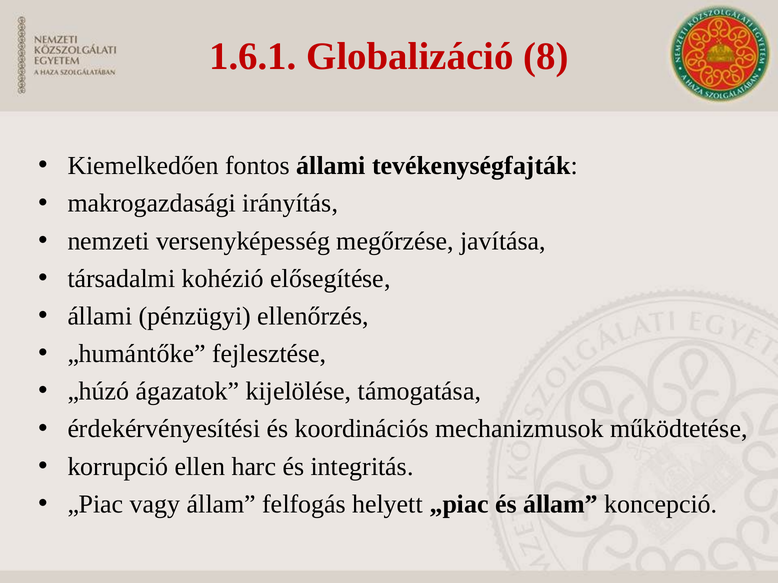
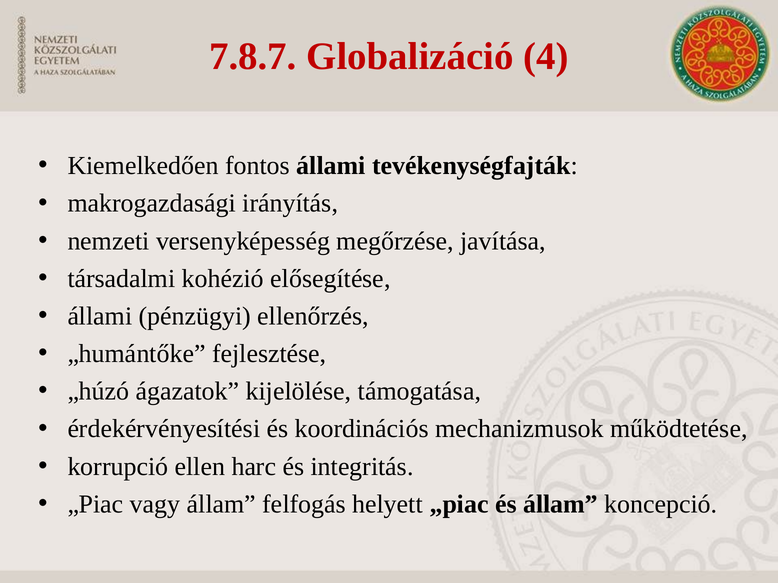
1.6.1: 1.6.1 -> 7.8.7
8: 8 -> 4
